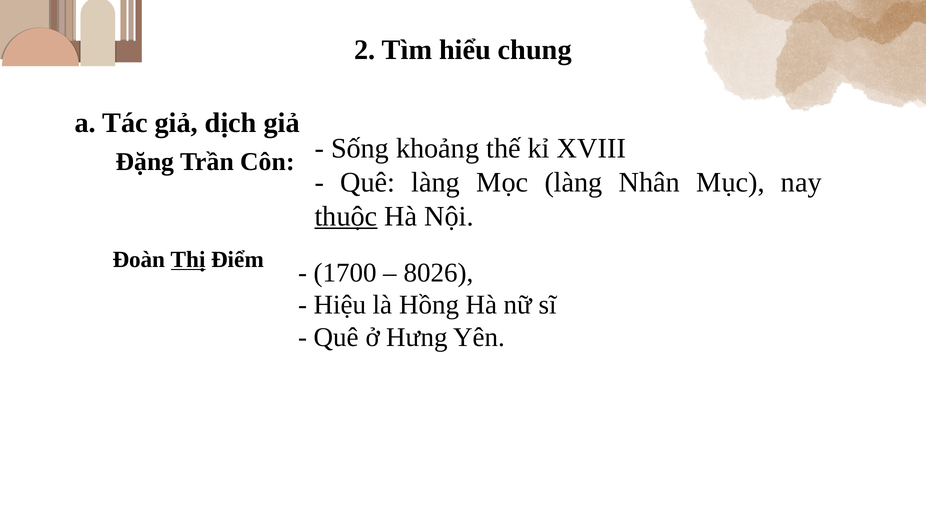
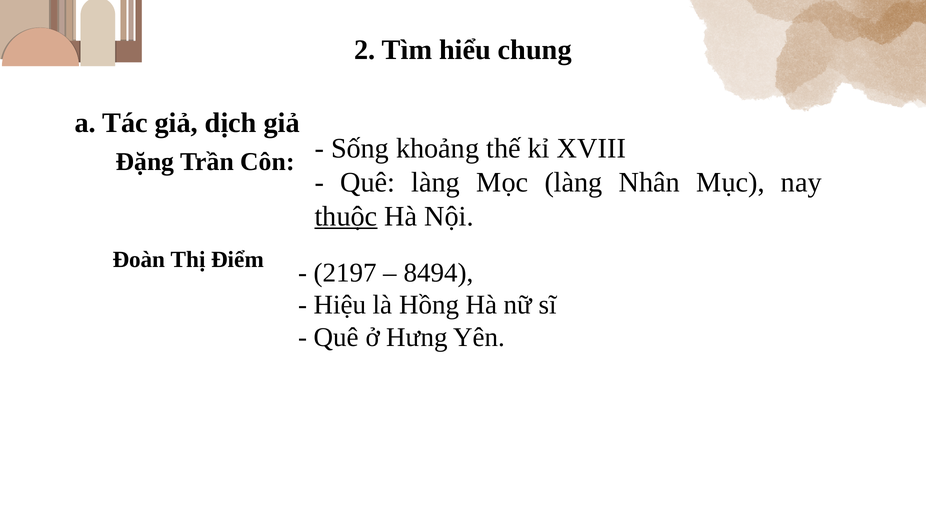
Thị underline: present -> none
1700: 1700 -> 2197
8026: 8026 -> 8494
